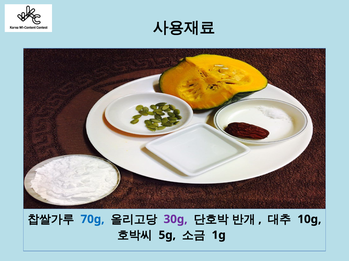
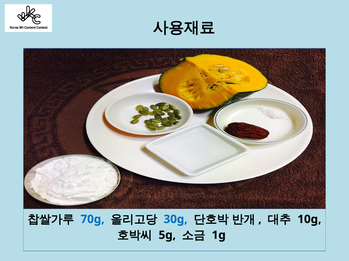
30g colour: purple -> blue
